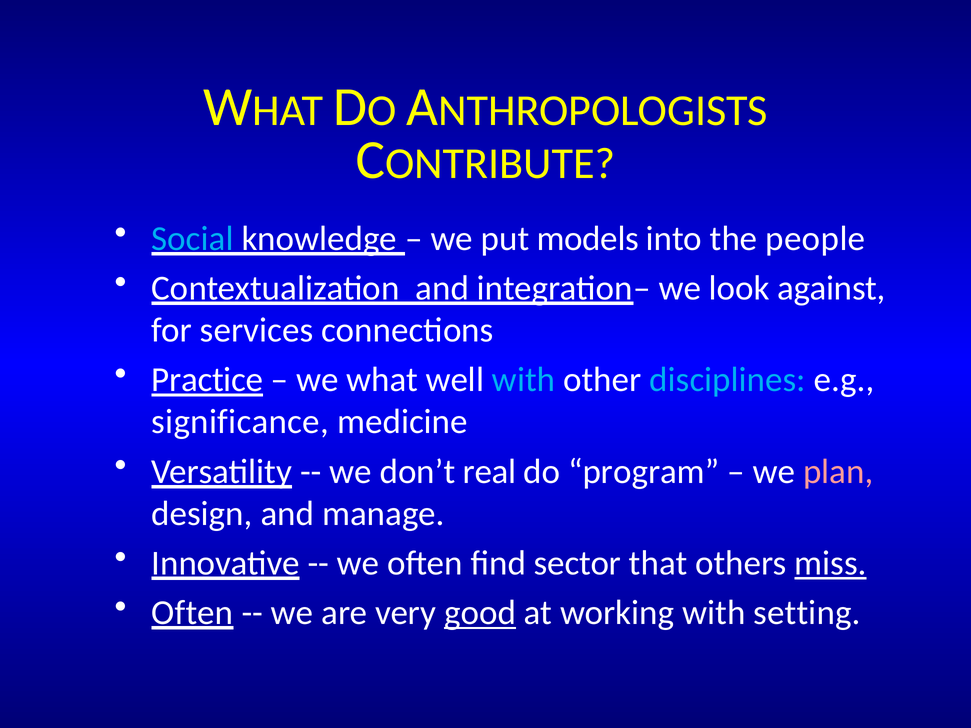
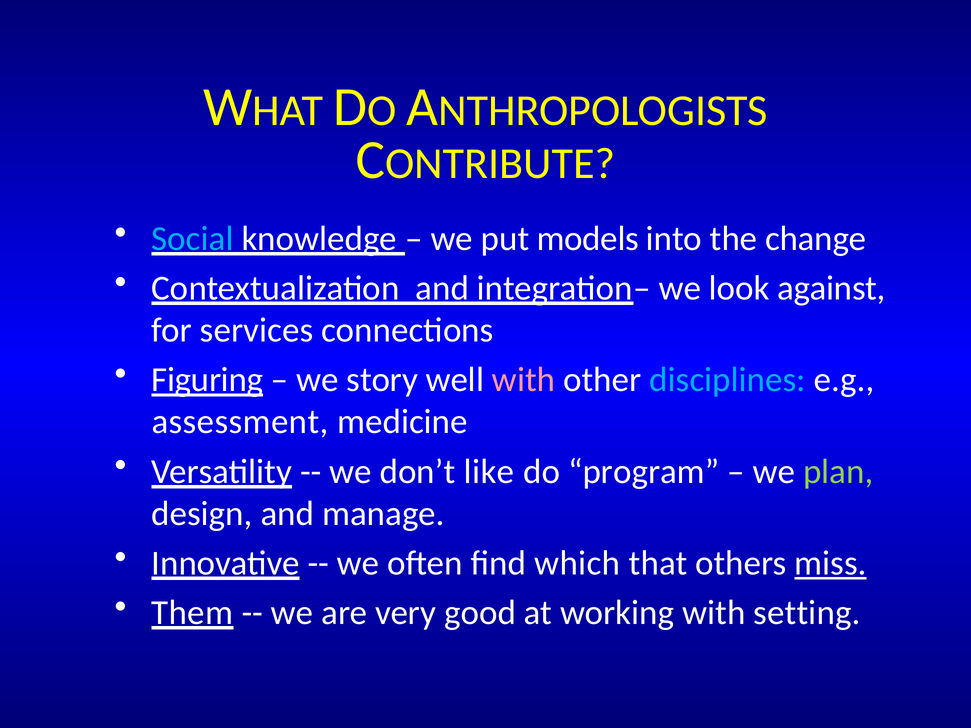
people: people -> change
Practice: Practice -> Figuring
what: what -> story
with at (524, 380) colour: light blue -> pink
significance: significance -> assessment
real: real -> like
plan colour: pink -> light green
sector: sector -> which
Often at (192, 613): Often -> Them
good underline: present -> none
